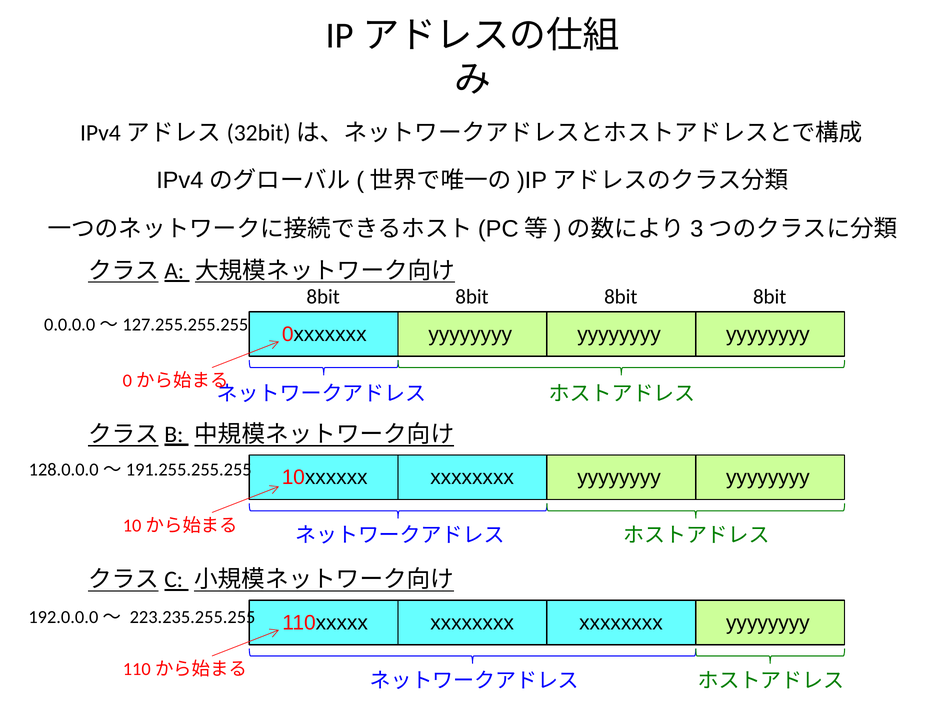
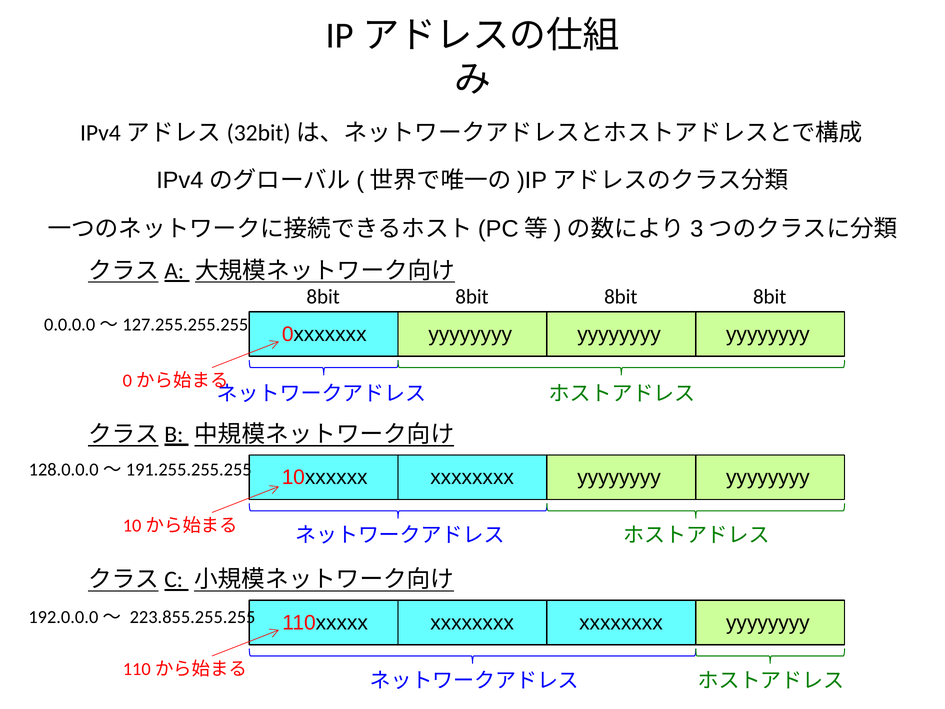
223.235.255.255: 223.235.255.255 -> 223.855.255.255
